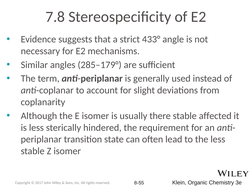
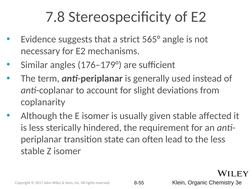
433°: 433° -> 565°
285–179°: 285–179° -> 176–179°
there: there -> given
